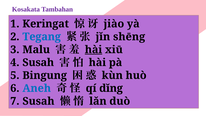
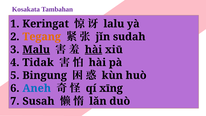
jiào: jiào -> lalu
Tegang colour: blue -> orange
shēng: shēng -> sudah
Malu underline: none -> present
Susah at (38, 62): Susah -> Tidak
dǐng: dǐng -> xīng
